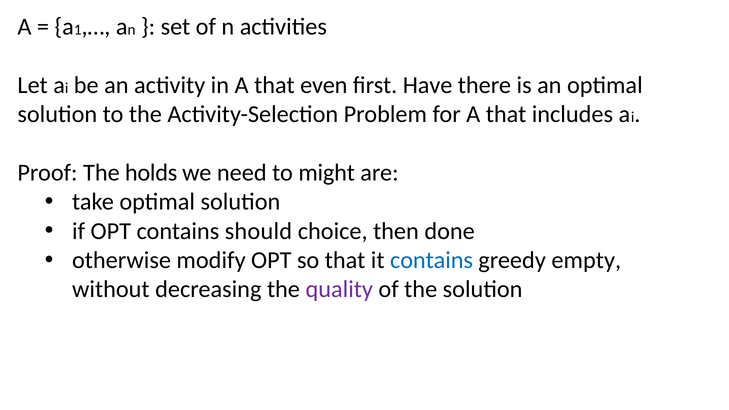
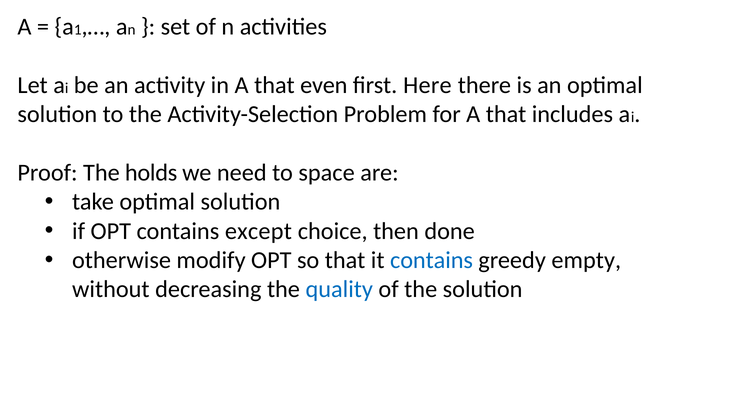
Have: Have -> Here
might: might -> space
should: should -> except
quality colour: purple -> blue
